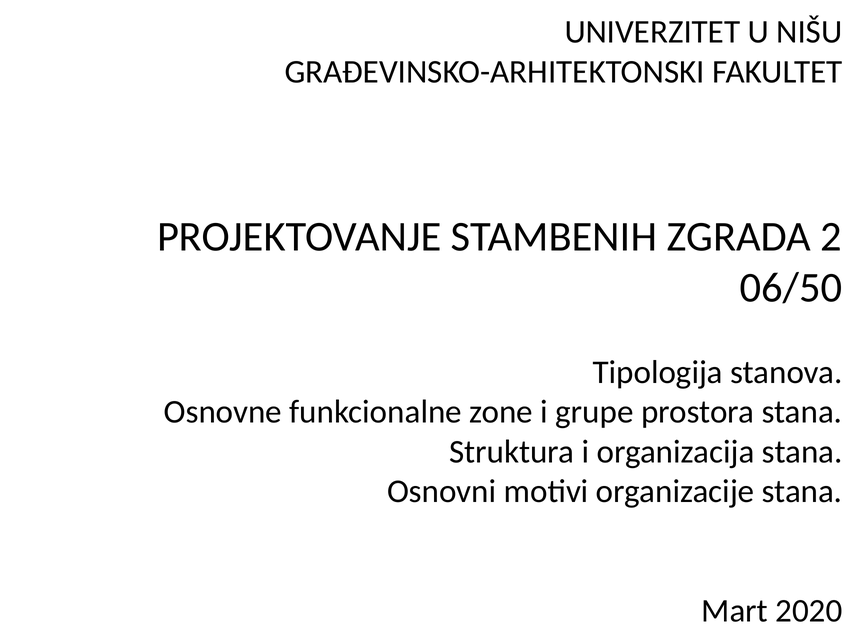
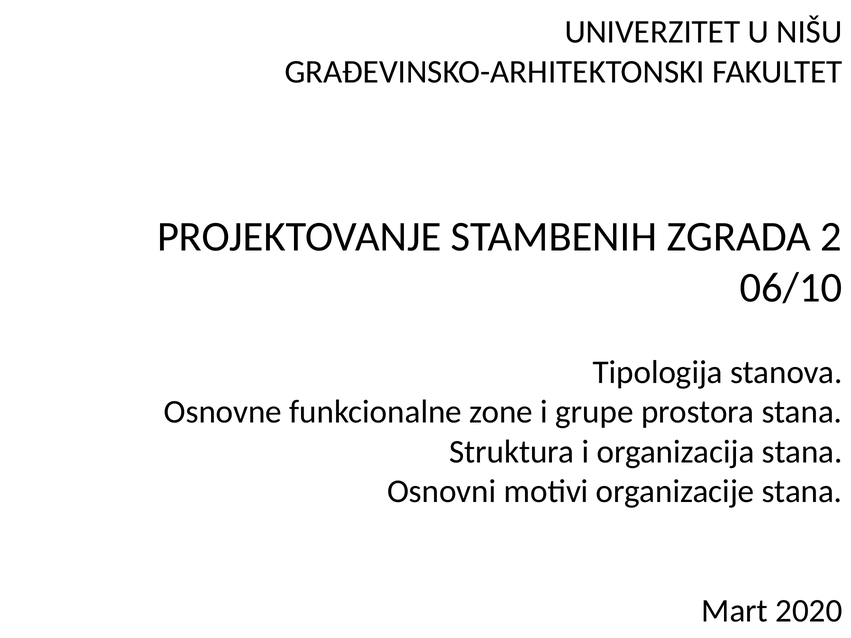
06/50: 06/50 -> 06/10
